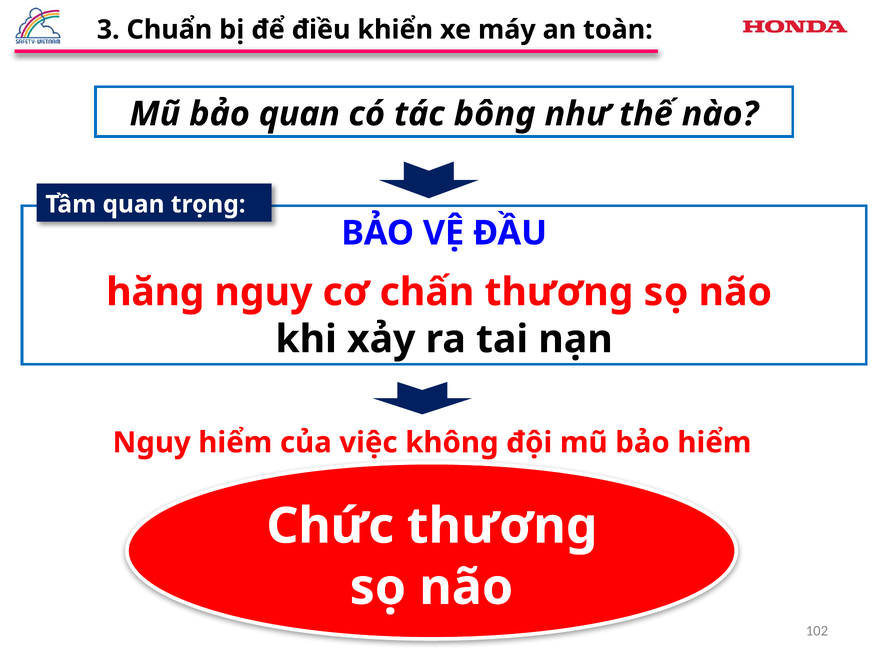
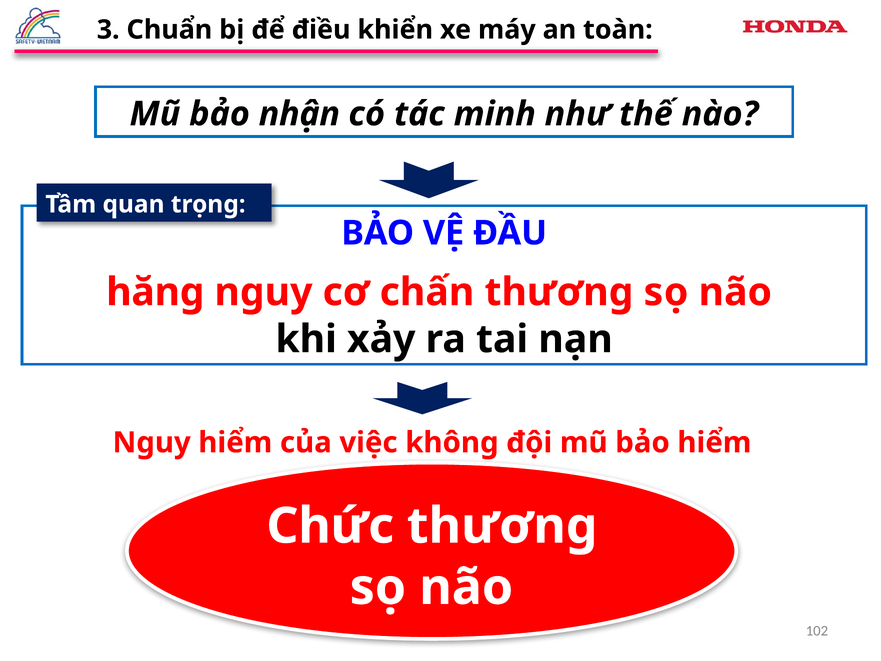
quan: quan -> nhận
bông: bông -> minh
